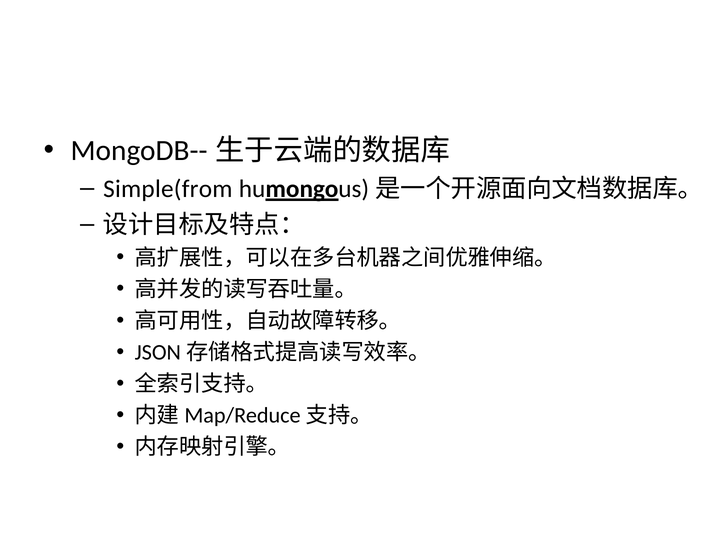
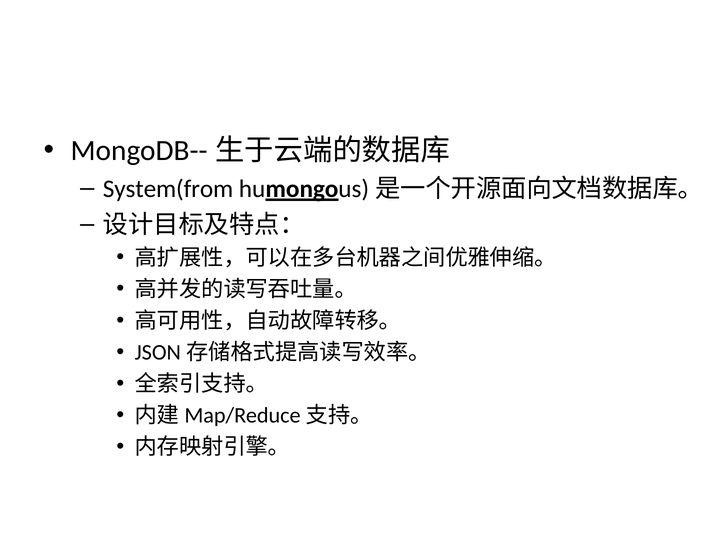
Simple(from: Simple(from -> System(from
